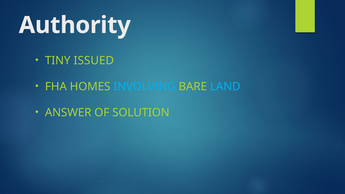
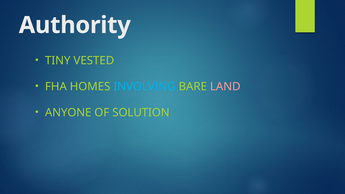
ISSUED: ISSUED -> VESTED
LAND colour: light blue -> pink
ANSWER: ANSWER -> ANYONE
